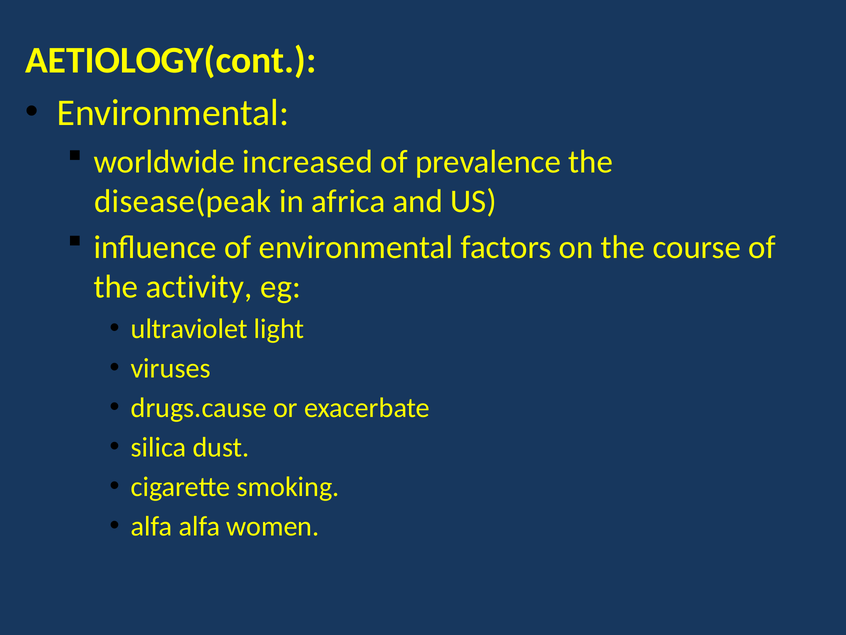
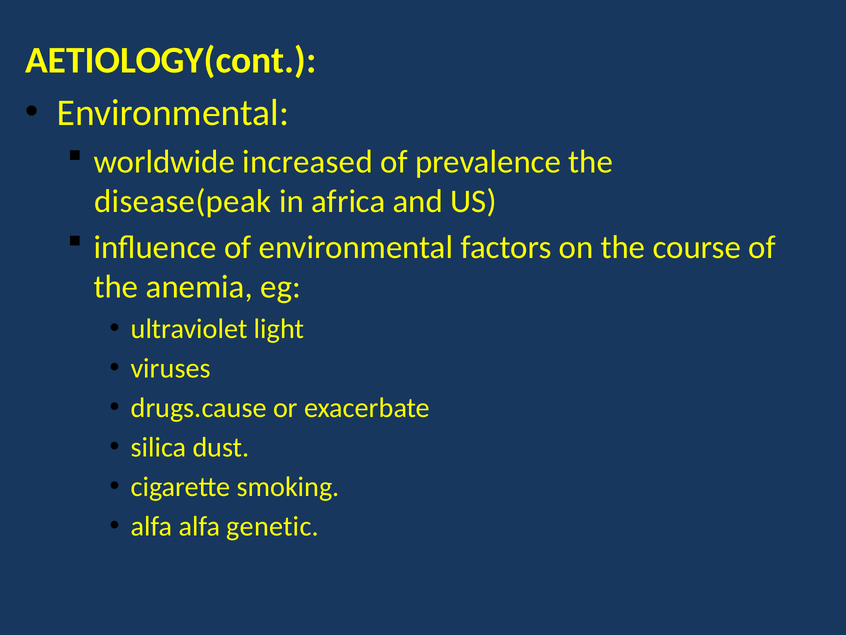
activity: activity -> anemia
women: women -> genetic
